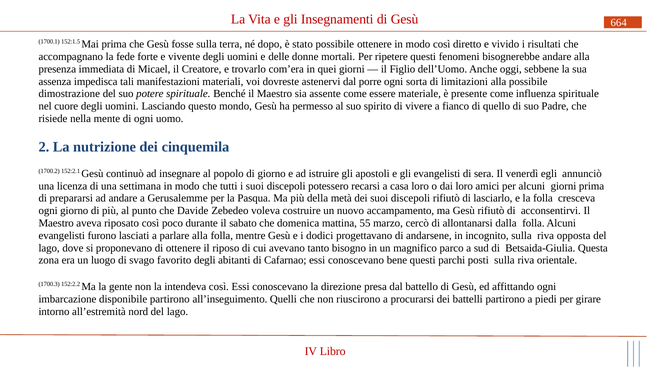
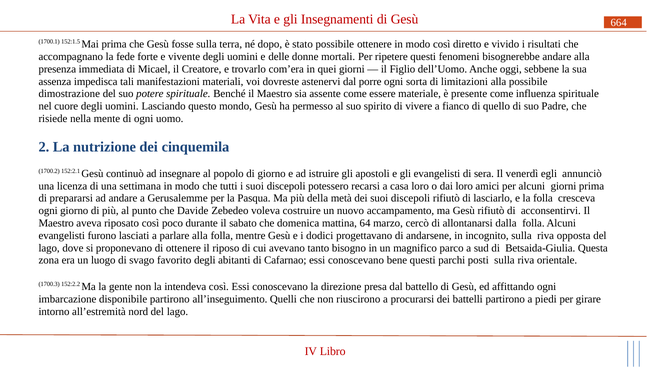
55: 55 -> 64
